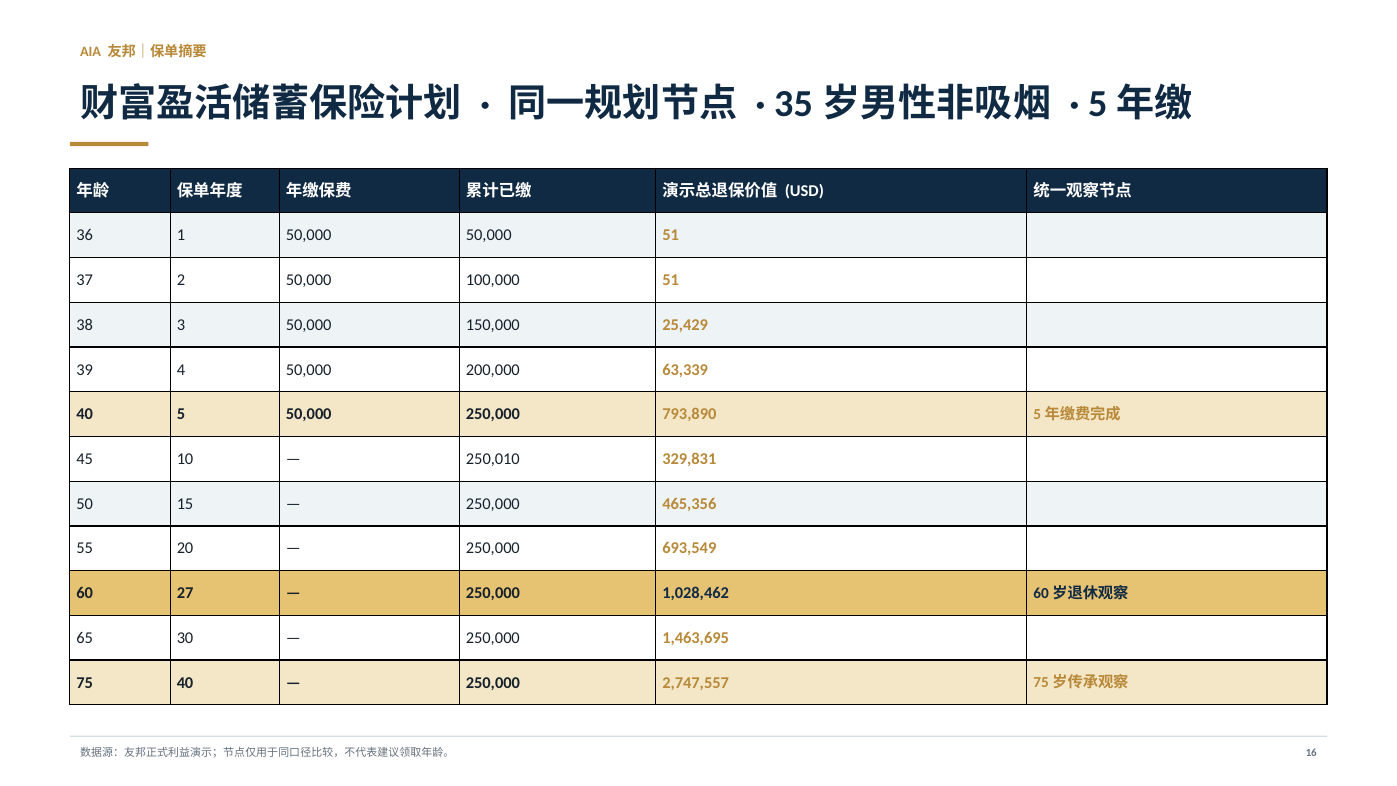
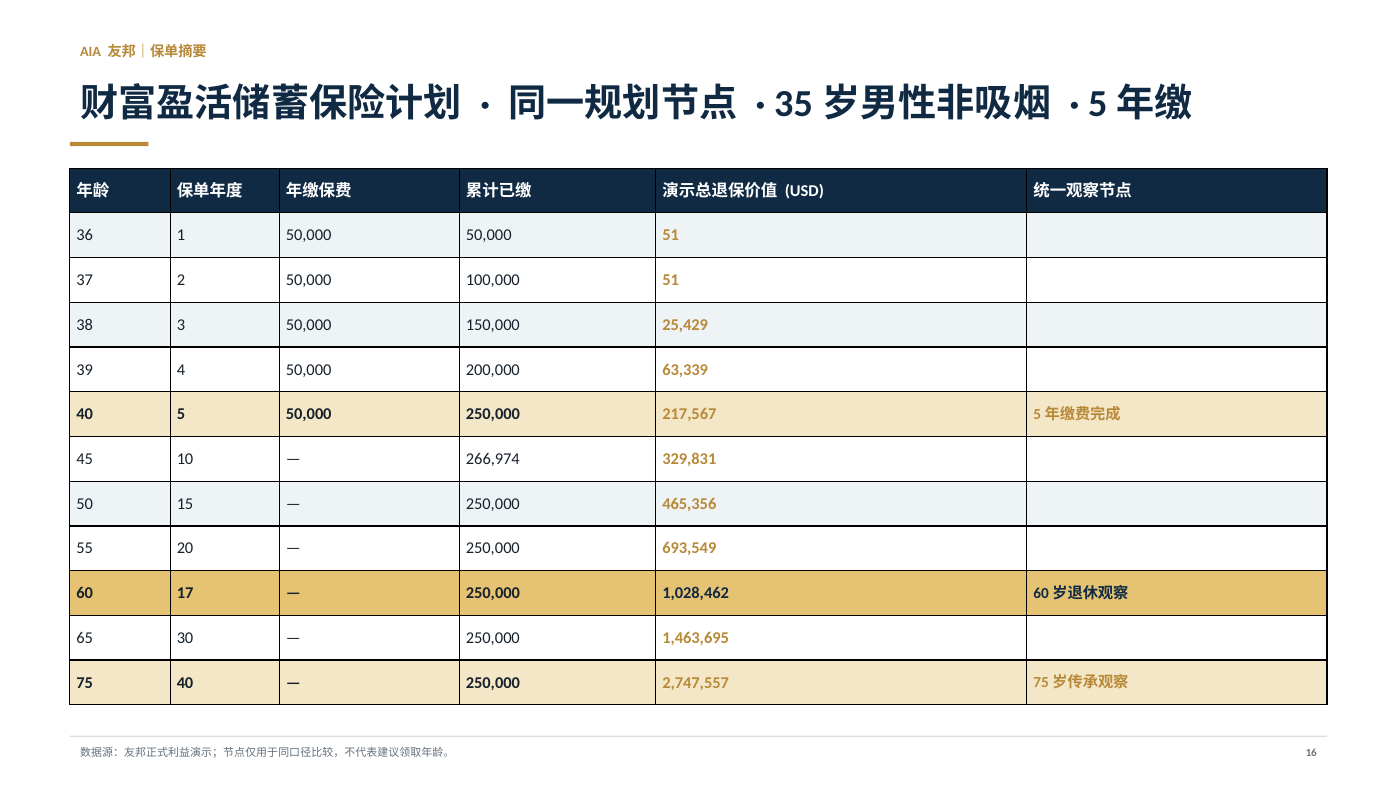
793,890: 793,890 -> 217,567
250,010: 250,010 -> 266,974
27: 27 -> 17
